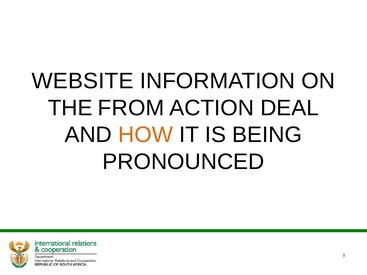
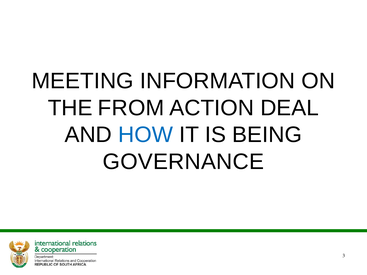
WEBSITE: WEBSITE -> MEETING
HOW colour: orange -> blue
PRONOUNCED: PRONOUNCED -> GOVERNANCE
